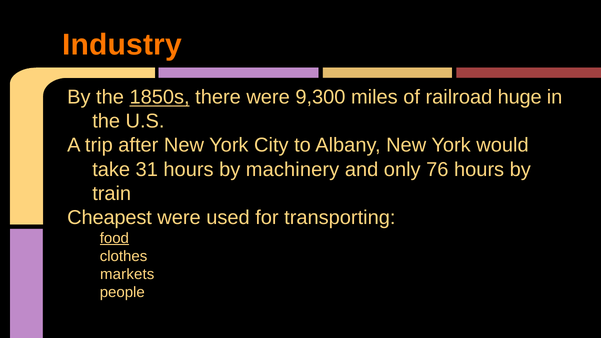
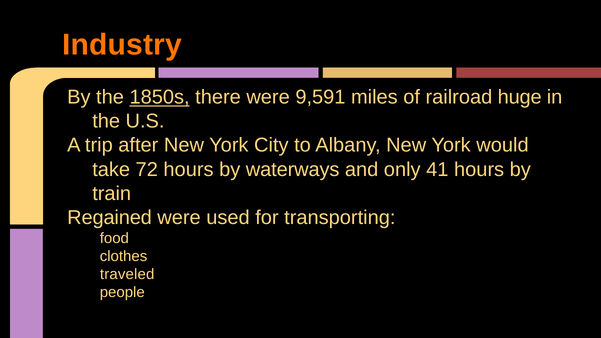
9,300: 9,300 -> 9,591
31: 31 -> 72
machinery: machinery -> waterways
76: 76 -> 41
Cheapest: Cheapest -> Regained
food underline: present -> none
markets: markets -> traveled
